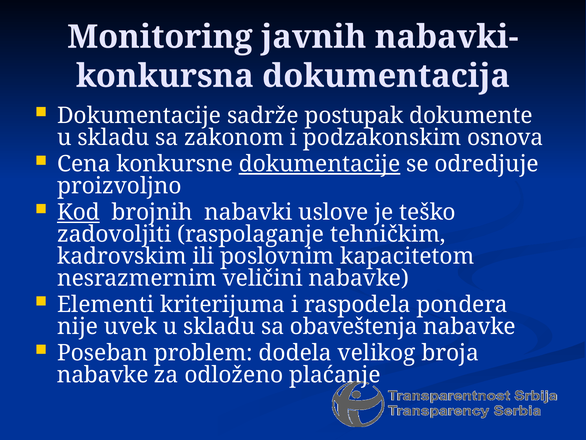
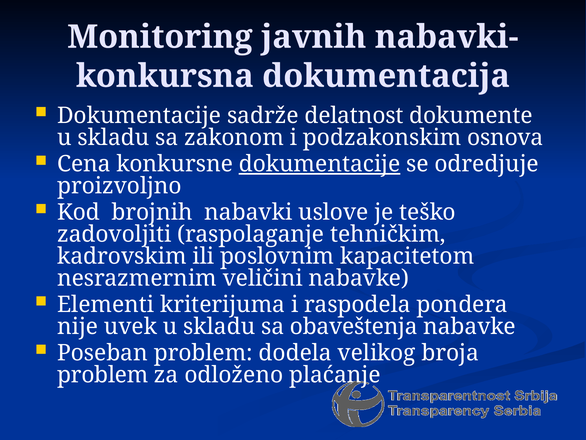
postupak: postupak -> delatnost
Kod underline: present -> none
nabavke at (103, 375): nabavke -> problem
